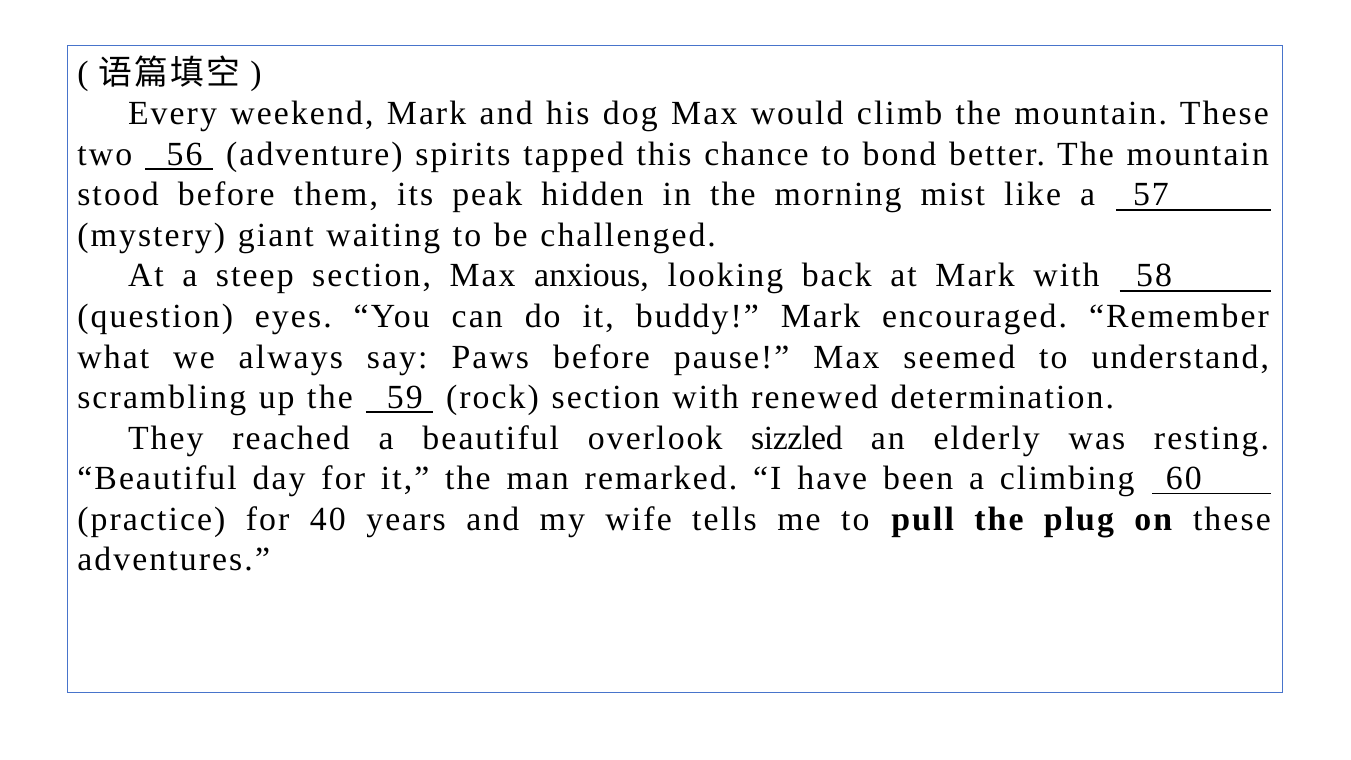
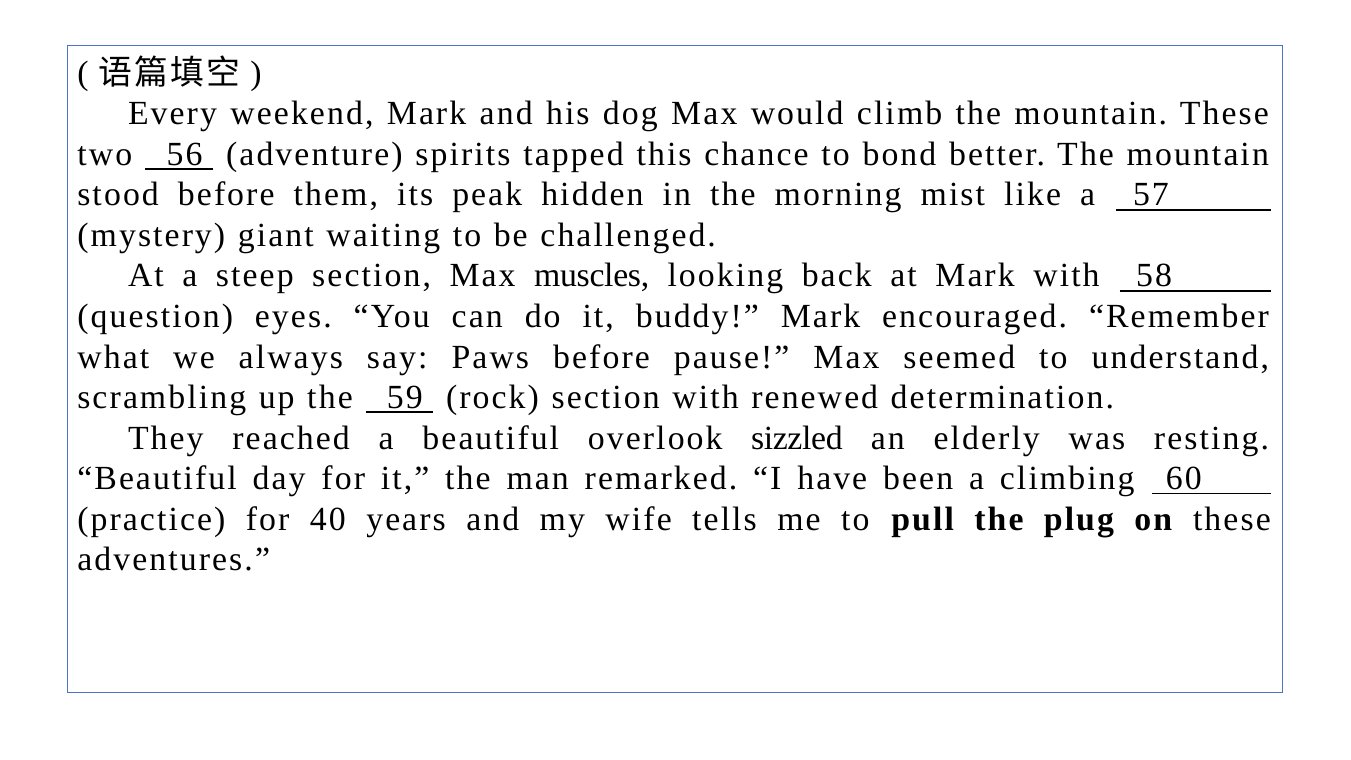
anxious: anxious -> muscles
